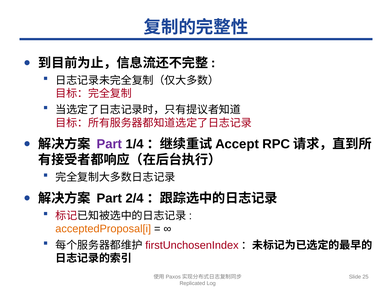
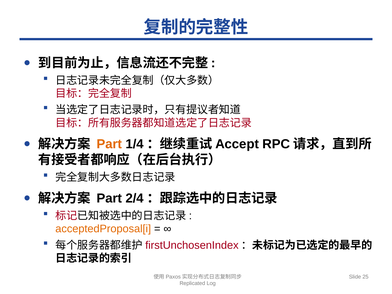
Part at (109, 144) colour: purple -> orange
